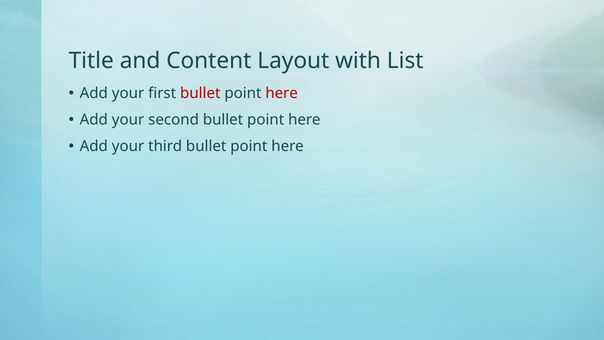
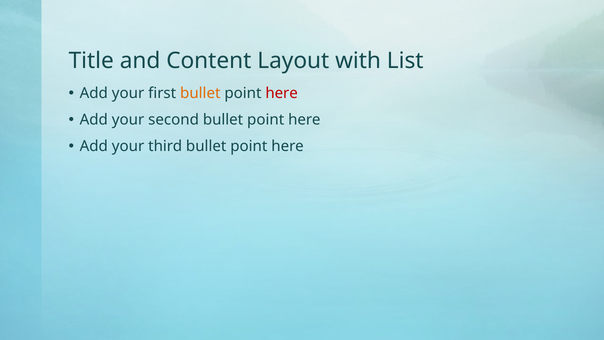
bullet at (200, 93) colour: red -> orange
